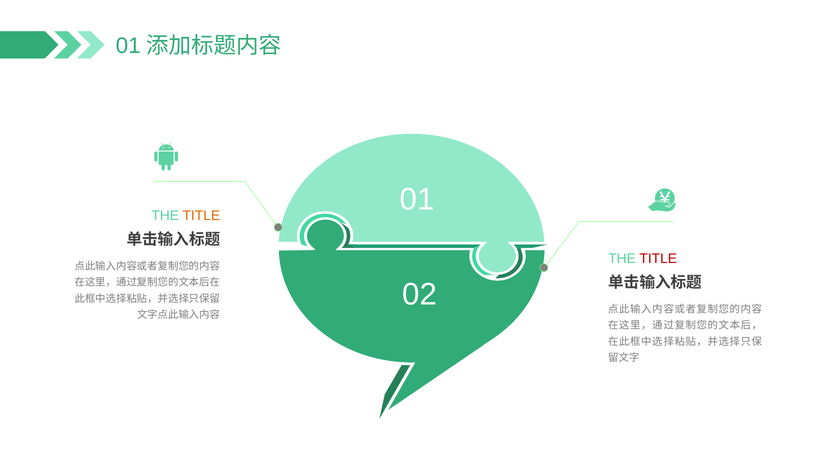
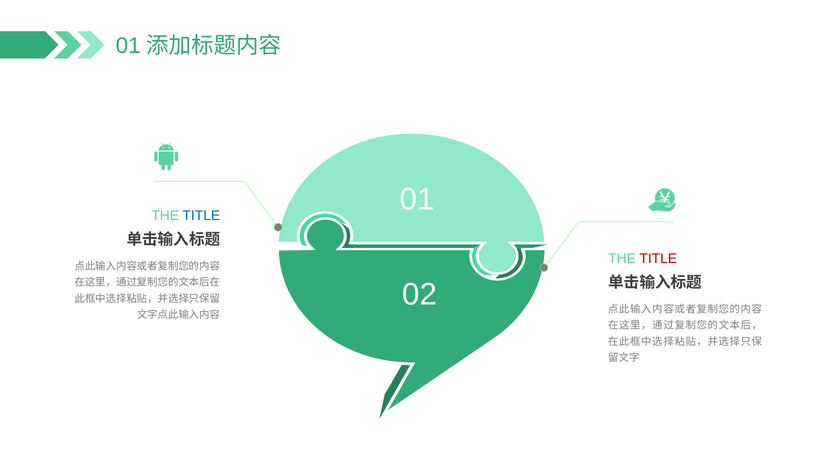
TITLE at (201, 216) colour: orange -> blue
